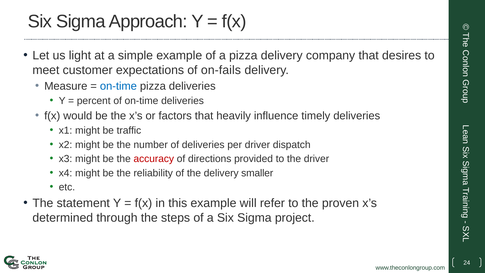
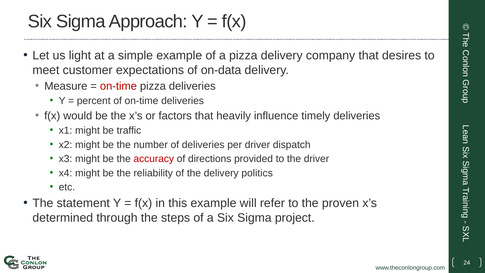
on-fails: on-fails -> on-data
on-time at (118, 86) colour: blue -> red
smaller: smaller -> politics
